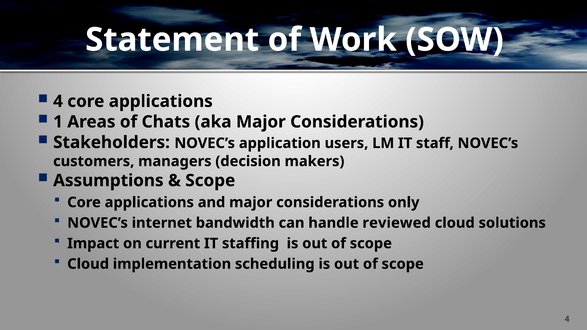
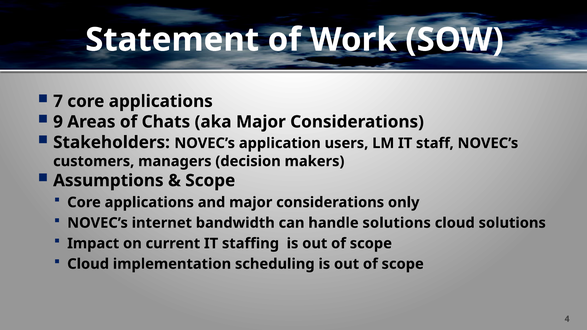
4 at (58, 101): 4 -> 7
1: 1 -> 9
handle reviewed: reviewed -> solutions
